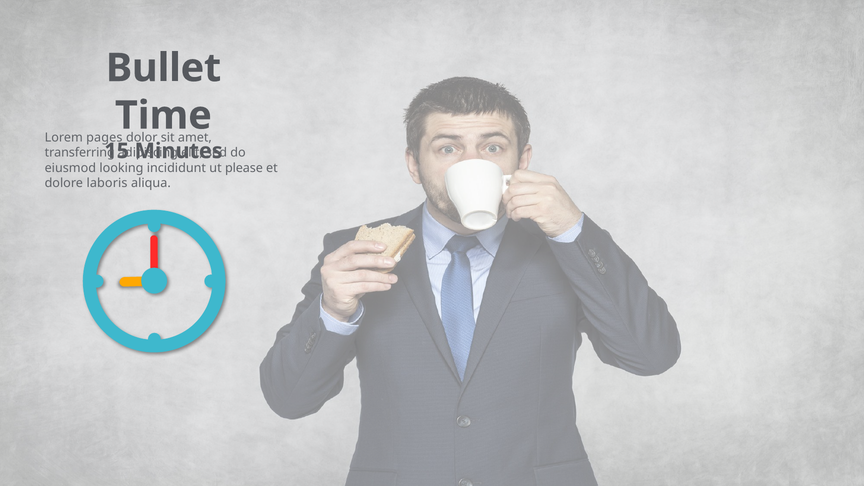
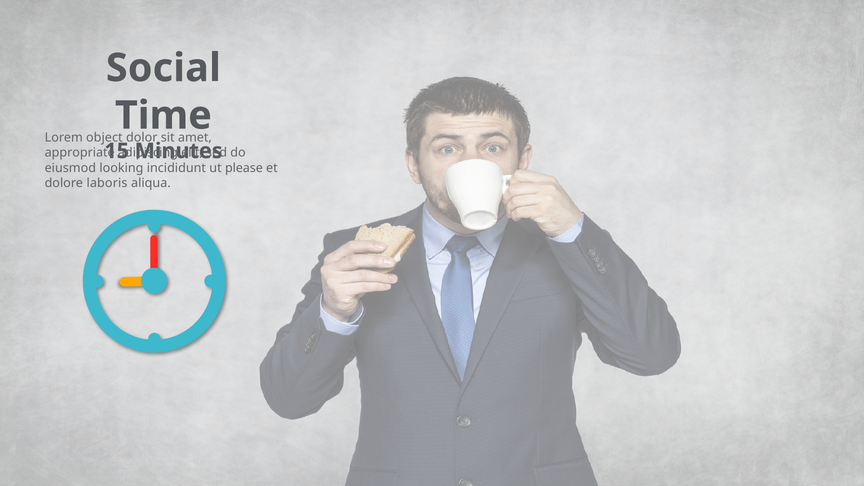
Bullet: Bullet -> Social
pages: pages -> object
transferring: transferring -> appropriate
